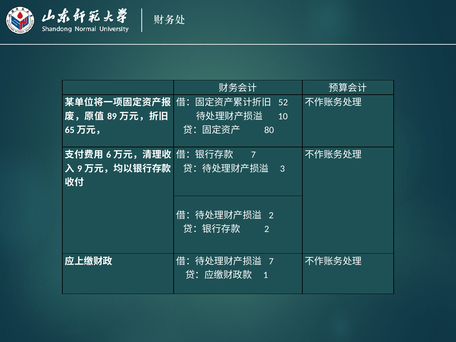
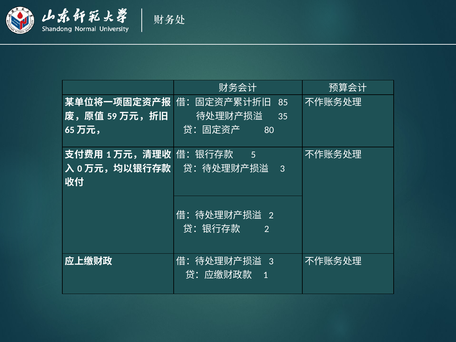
52: 52 -> 85
89: 89 -> 59
10: 10 -> 35
6 at (109, 155): 6 -> 1
7 at (253, 155): 7 -> 5
9: 9 -> 0
7 at (271, 261): 7 -> 3
